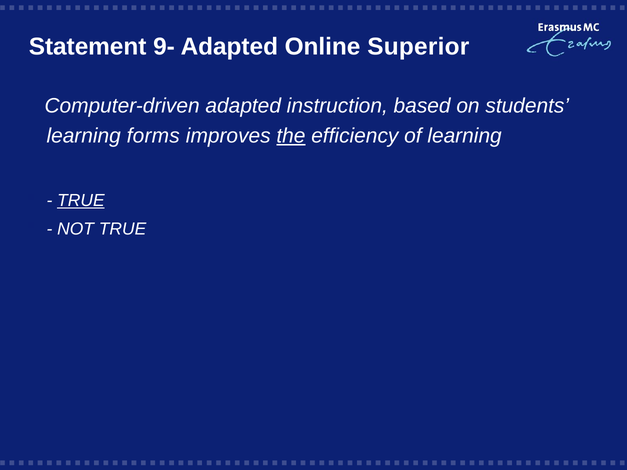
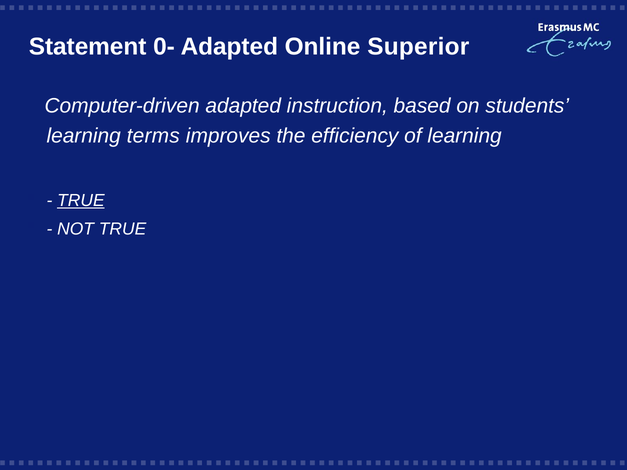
9-: 9- -> 0-
forms: forms -> terms
the underline: present -> none
